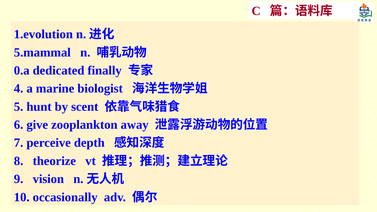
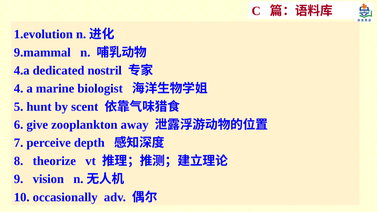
5.mammal: 5.mammal -> 9.mammal
0.a: 0.a -> 4.a
finally: finally -> nostril
